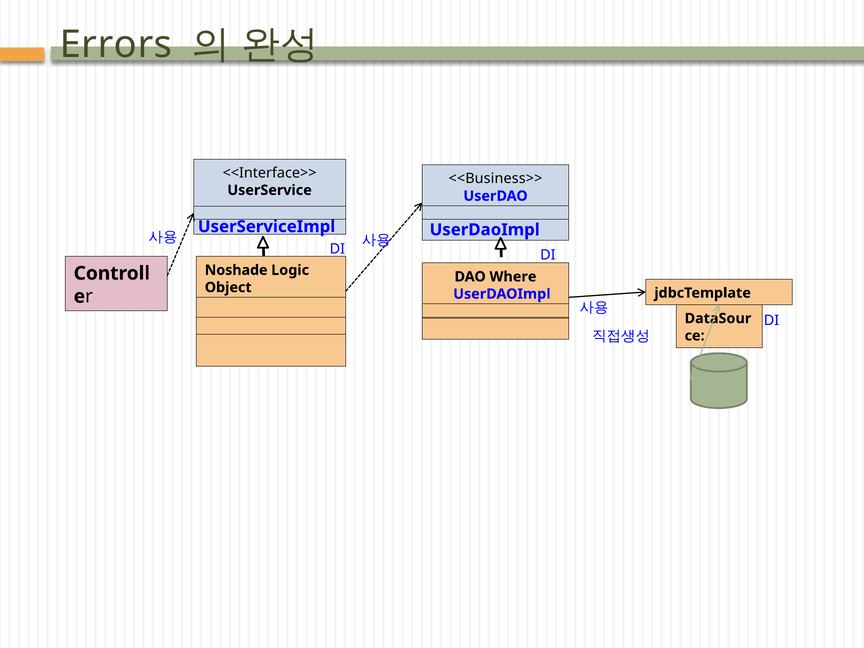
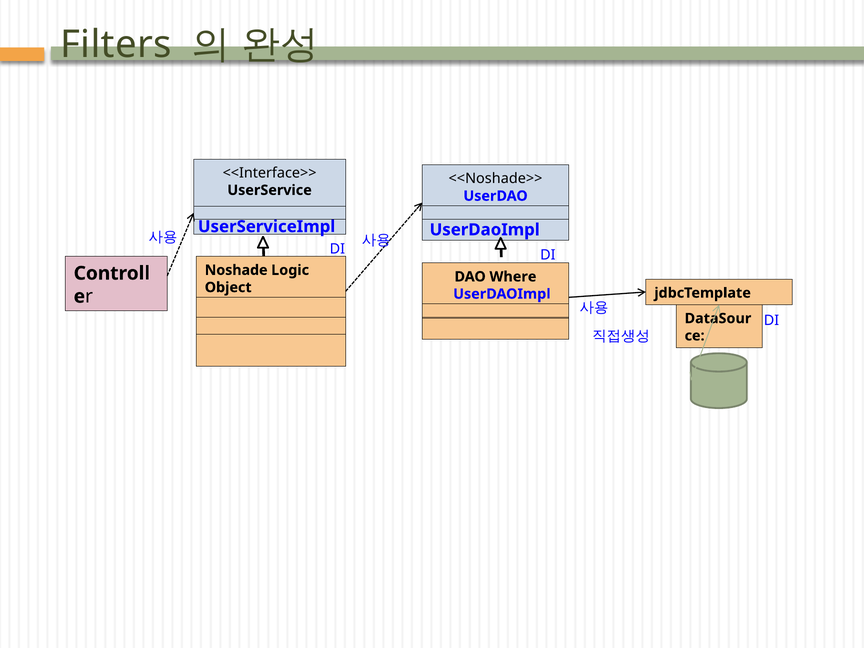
Errors: Errors -> Filters
<<Business>>: <<Business>> -> <<Noshade>>
